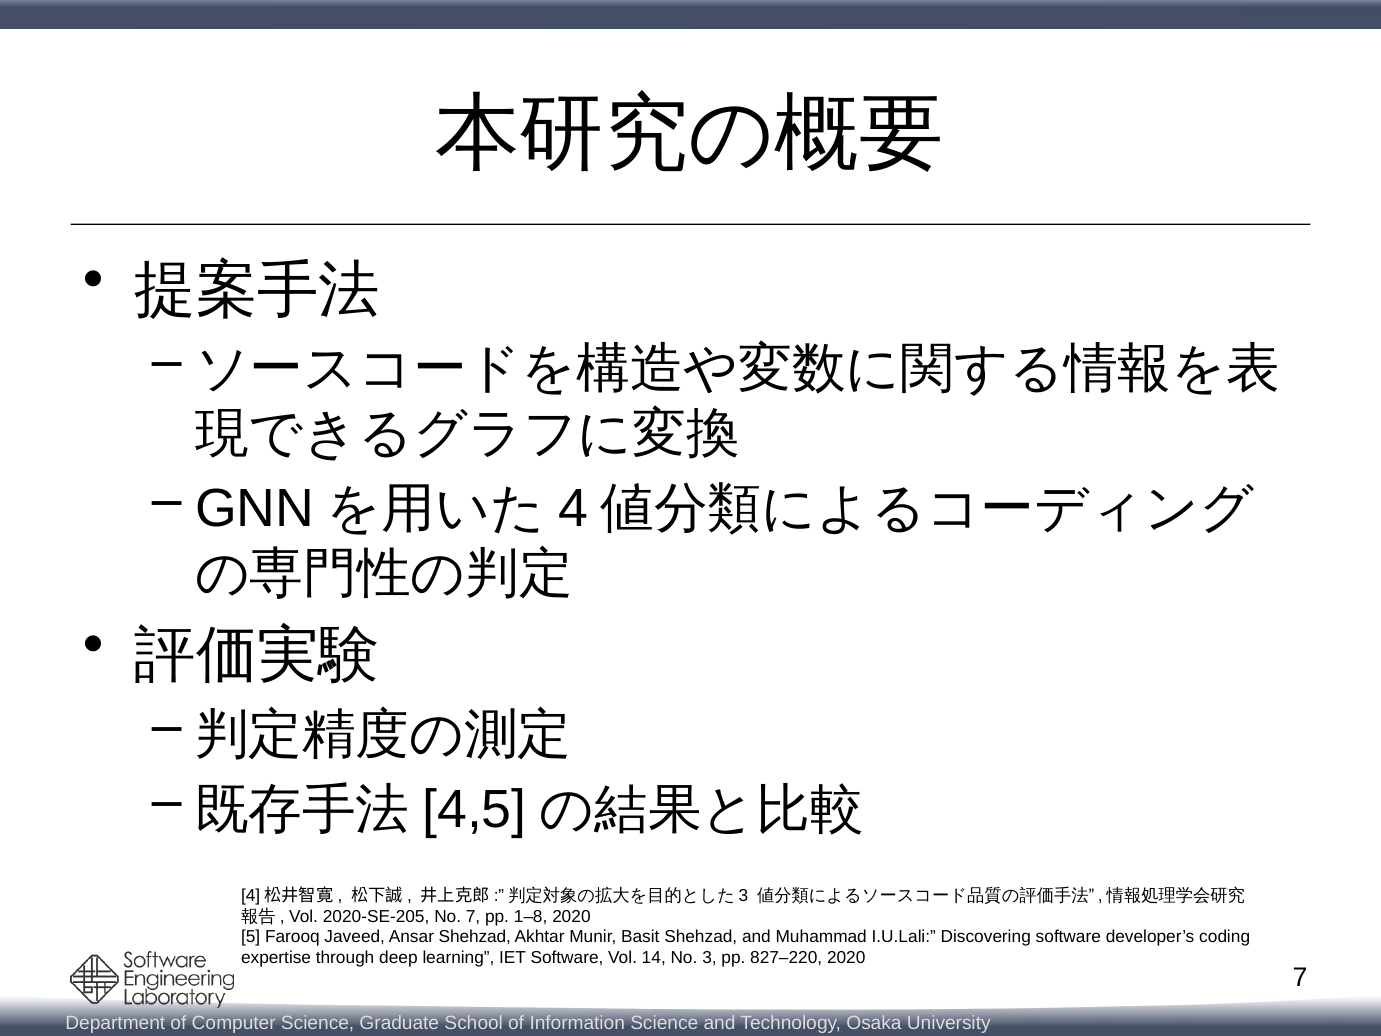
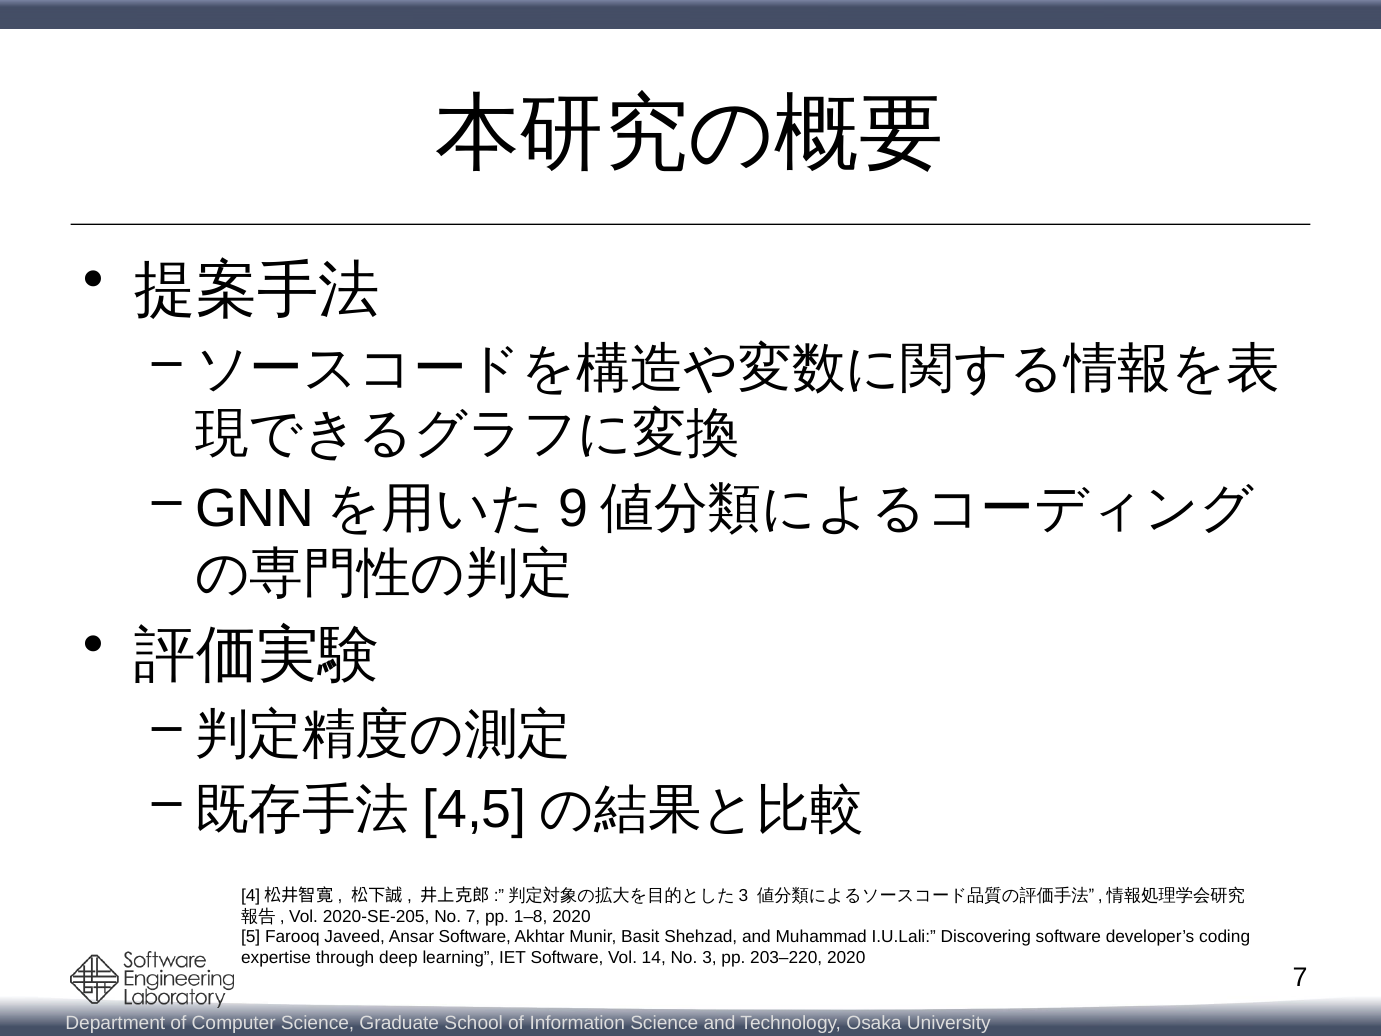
4: 4 -> 9
Ansar Shehzad: Shehzad -> Software
827–220: 827–220 -> 203–220
